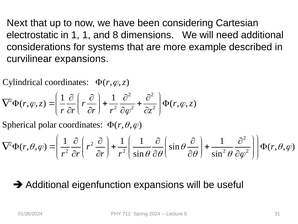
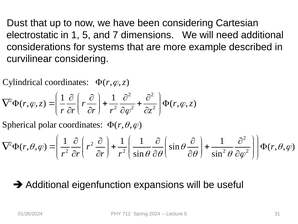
Next: Next -> Dust
in 1 1: 1 -> 5
8: 8 -> 7
curvilinear expansions: expansions -> considering
